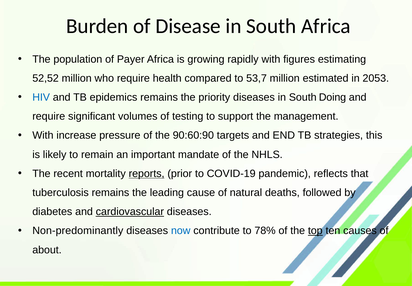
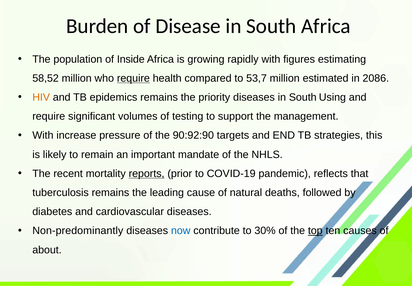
Payer: Payer -> Inside
52,52: 52,52 -> 58,52
require at (133, 78) underline: none -> present
2053: 2053 -> 2086
HIV colour: blue -> orange
Doing: Doing -> Using
90:60:90: 90:60:90 -> 90:92:90
cardiovascular underline: present -> none
78%: 78% -> 30%
